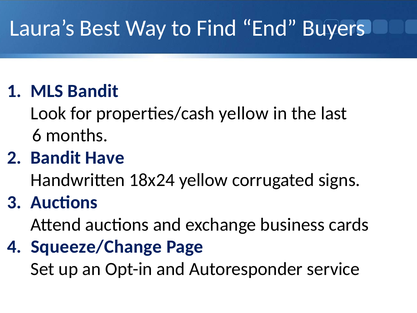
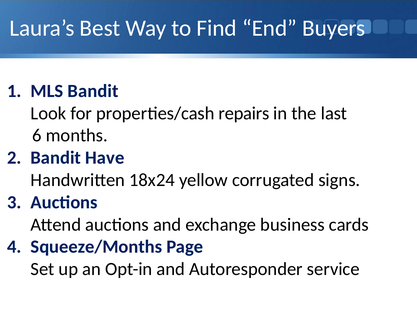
properties/cash yellow: yellow -> repairs
Squeeze/Change: Squeeze/Change -> Squeeze/Months
